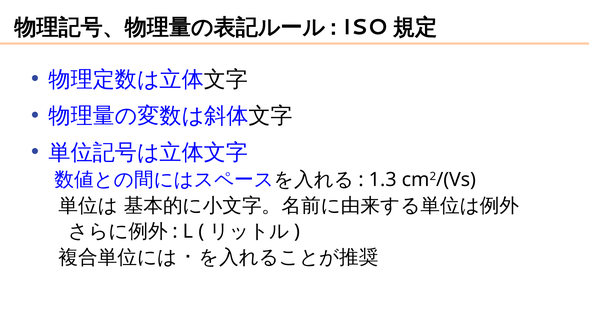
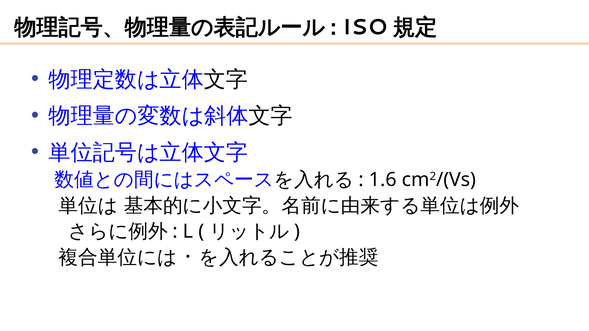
1.3: 1.3 -> 1.6
